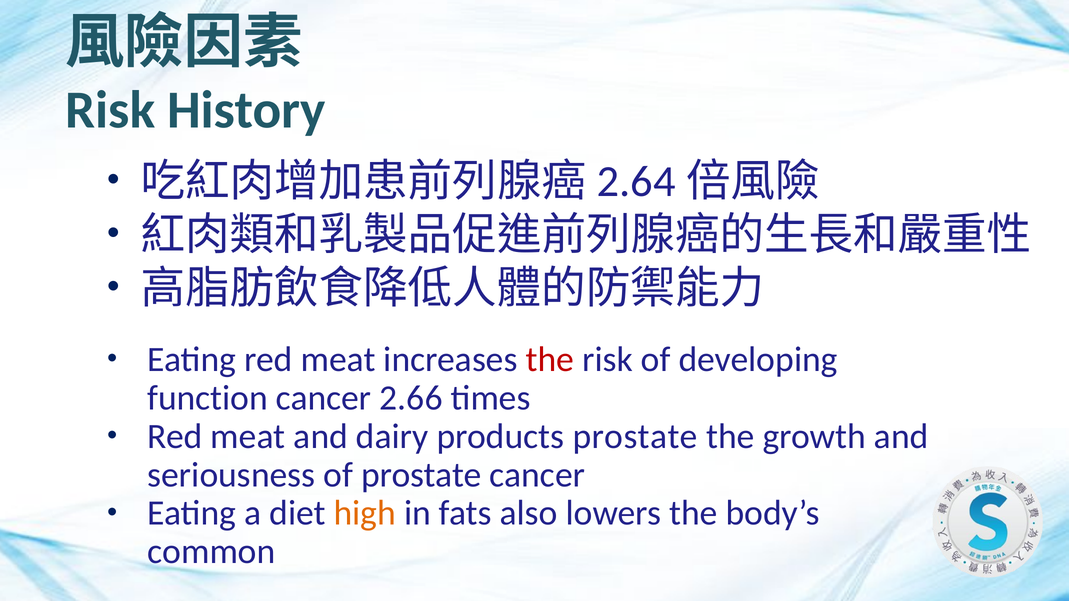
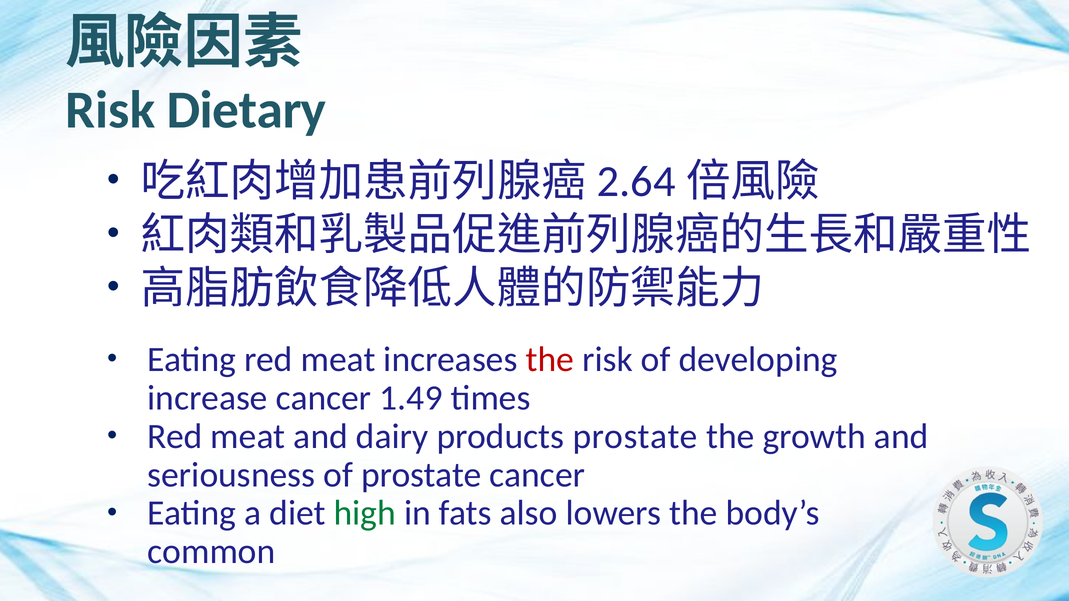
History: History -> Dietary
function: function -> increase
2.66: 2.66 -> 1.49
high colour: orange -> green
